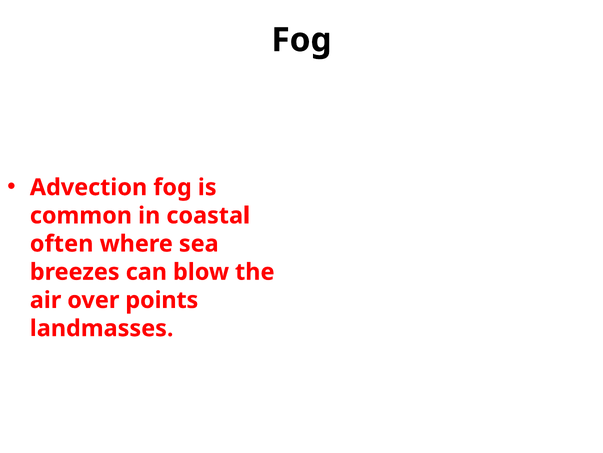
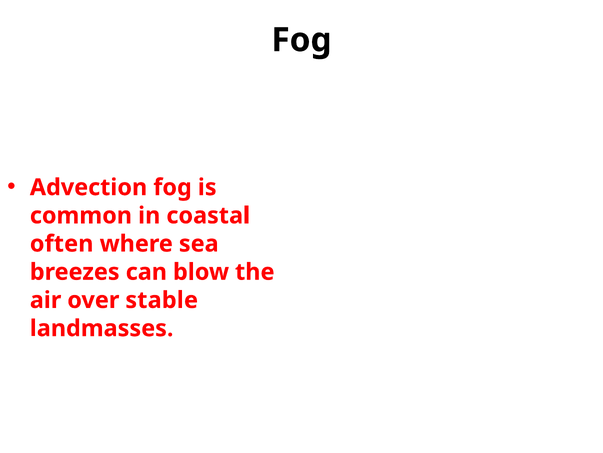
points: points -> stable
